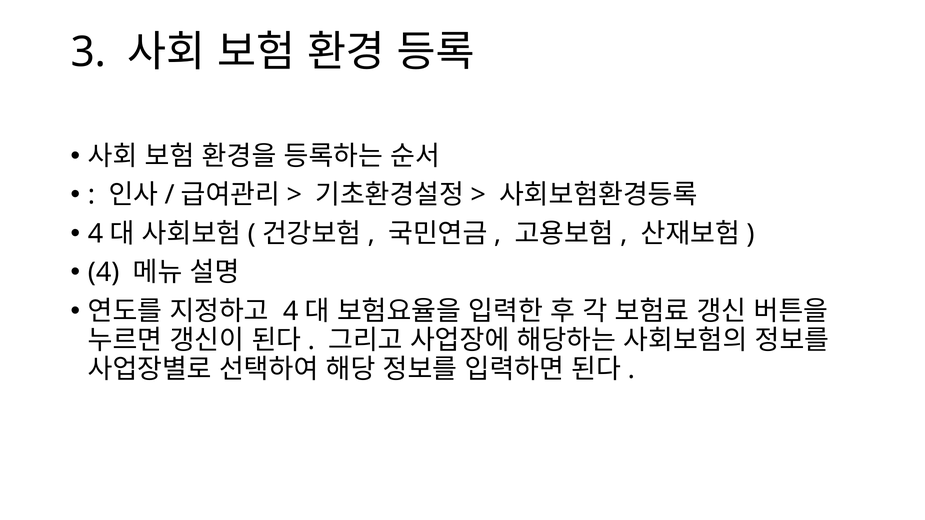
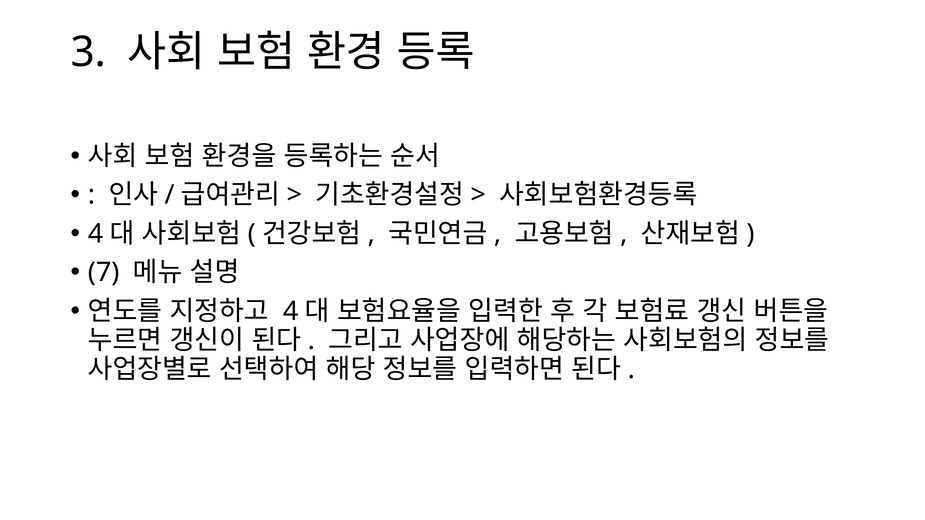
4 at (104, 273): 4 -> 7
